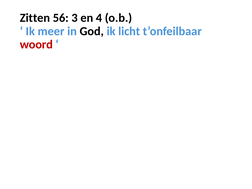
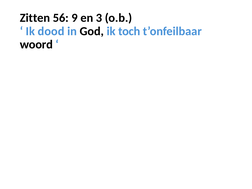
3: 3 -> 9
4: 4 -> 3
meer: meer -> dood
licht: licht -> toch
woord colour: red -> black
